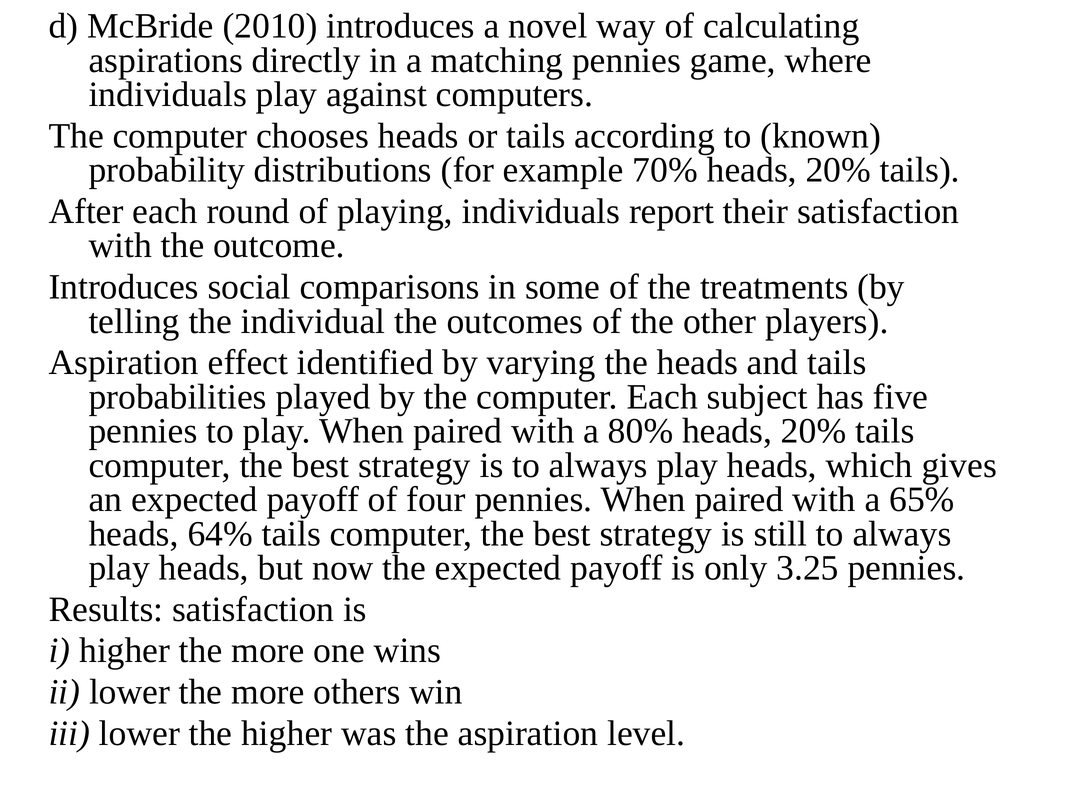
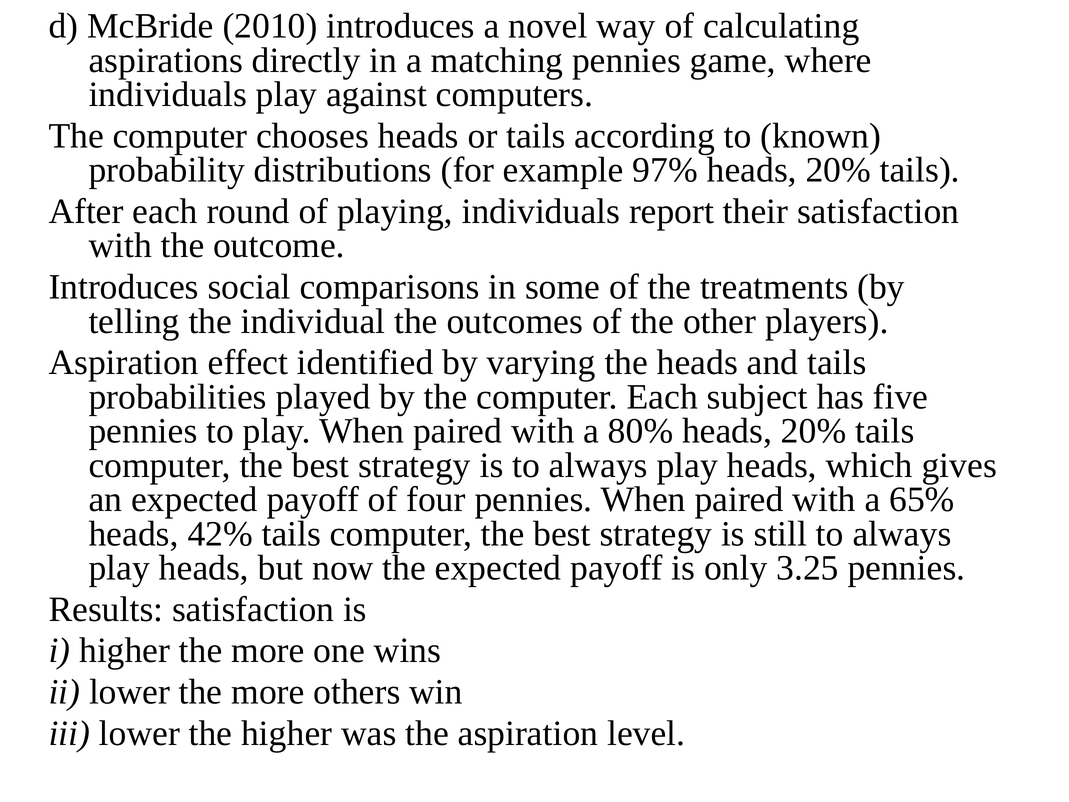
70%: 70% -> 97%
64%: 64% -> 42%
